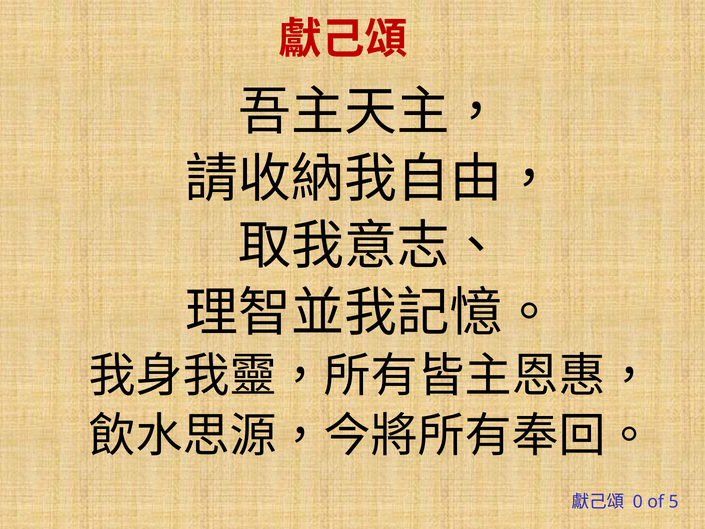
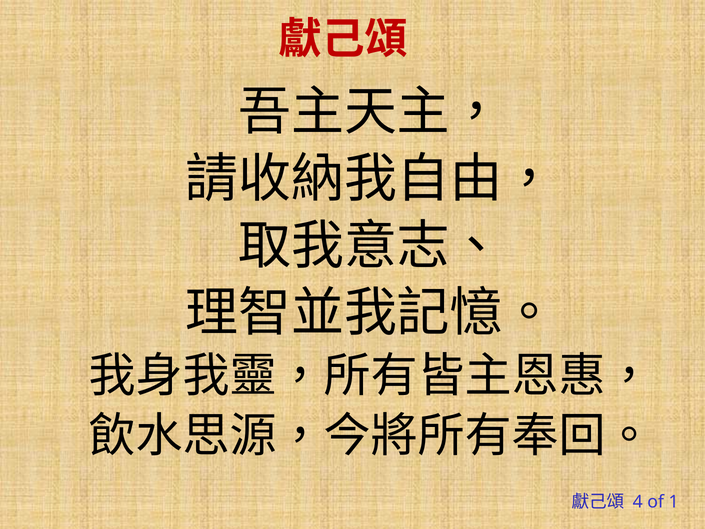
0: 0 -> 4
5: 5 -> 1
